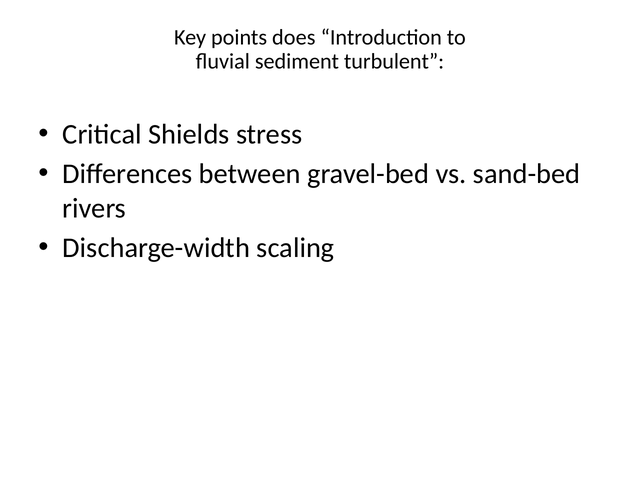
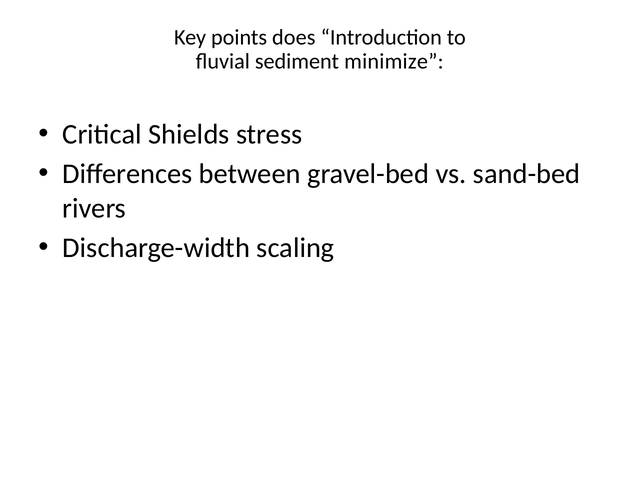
turbulent: turbulent -> minimize
